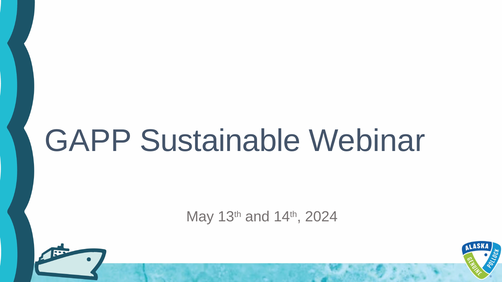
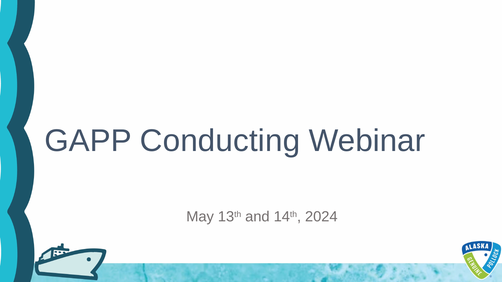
Sustainable: Sustainable -> Conducting
